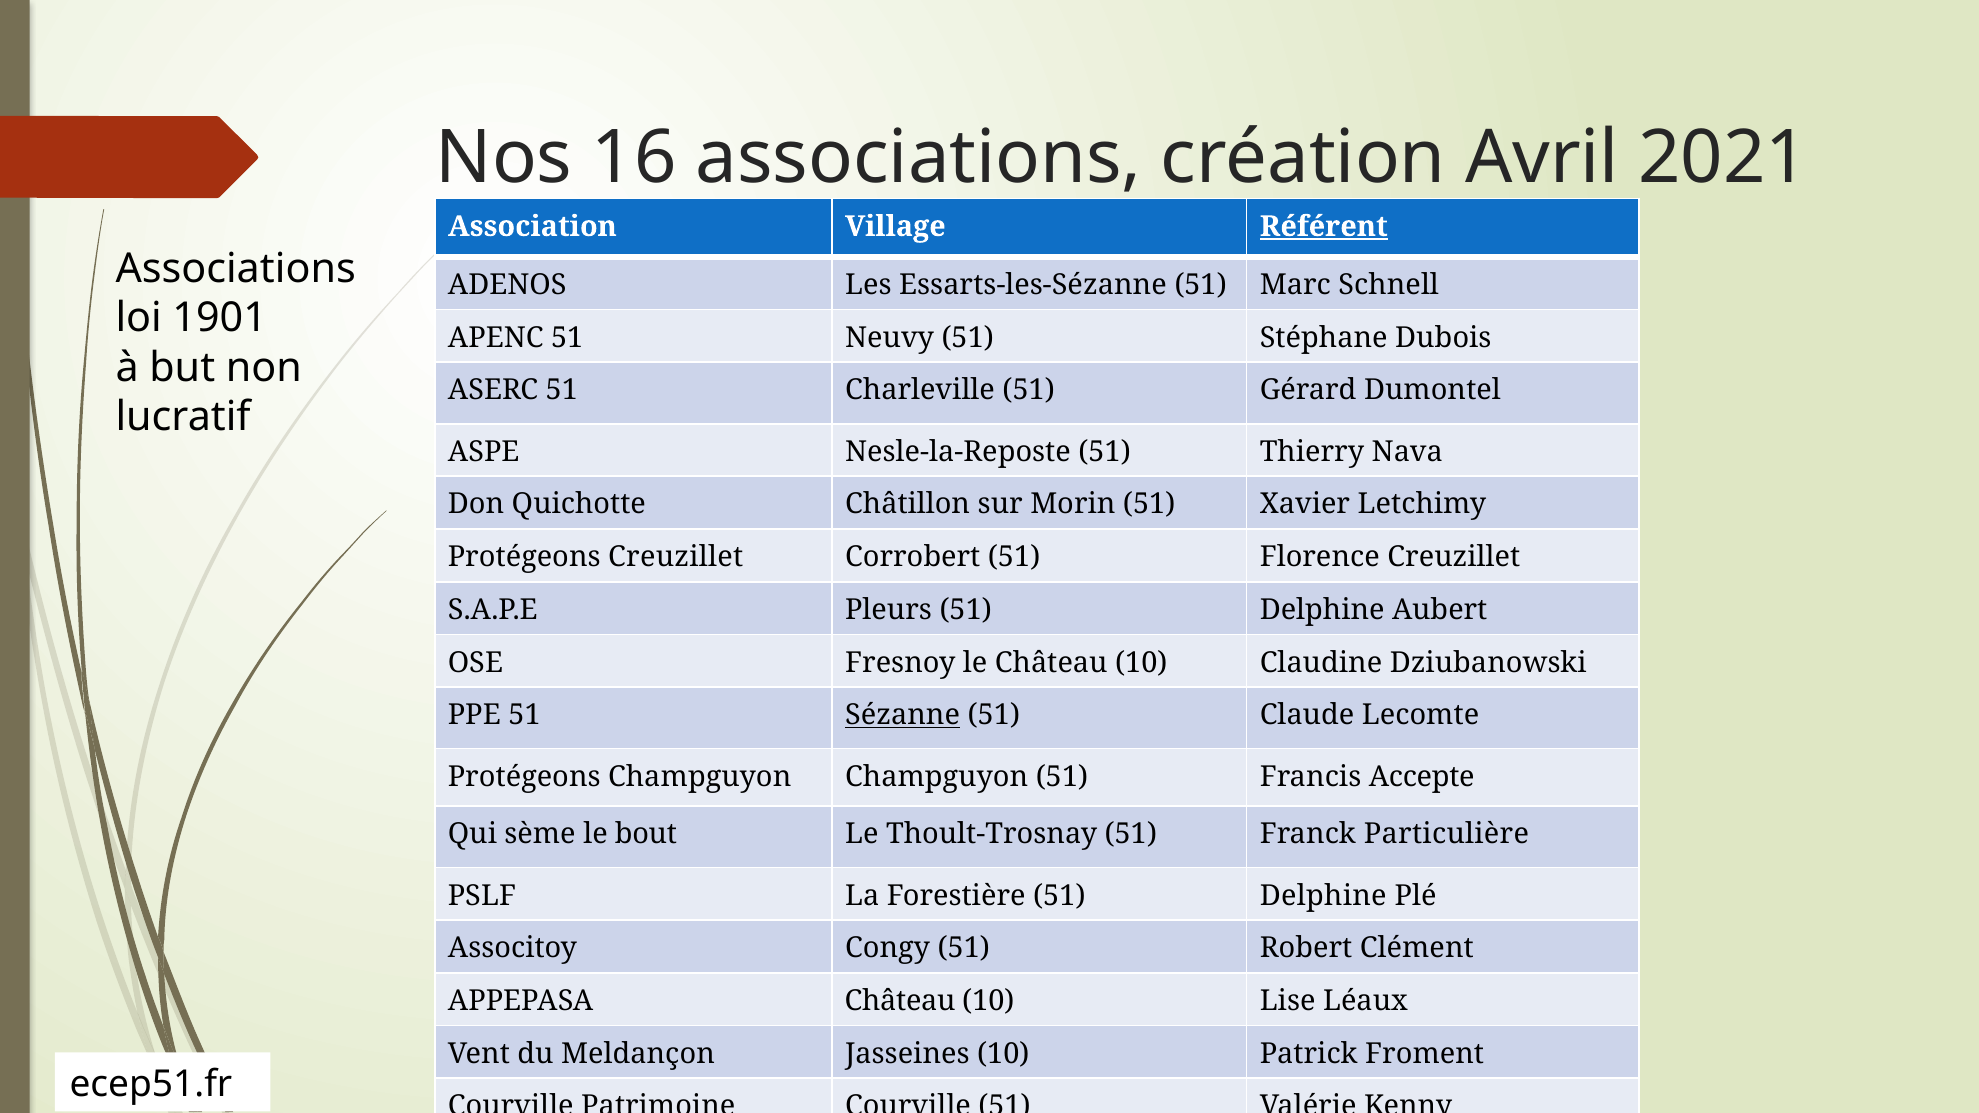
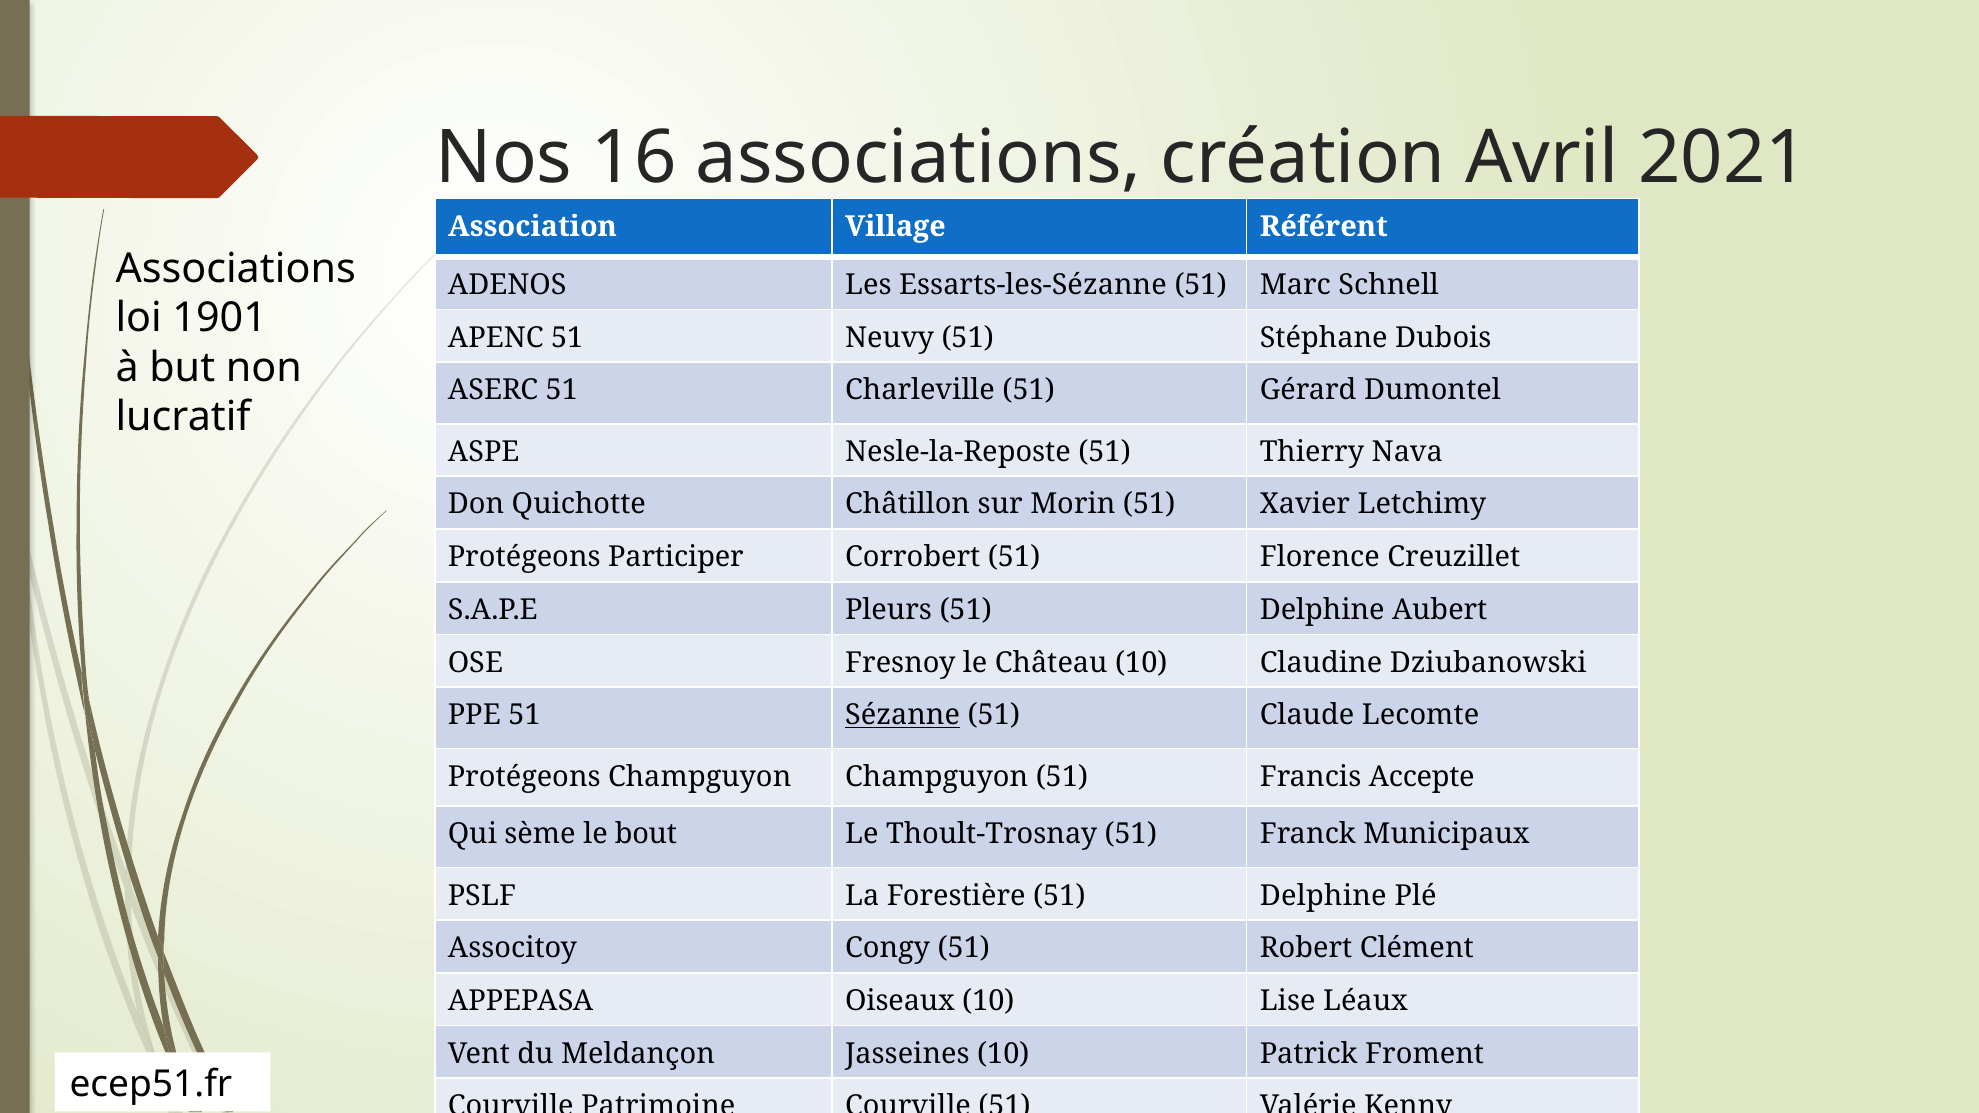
Référent underline: present -> none
Protégeons Creuzillet: Creuzillet -> Participer
Particulière: Particulière -> Municipaux
APPEPASA Château: Château -> Oiseaux
